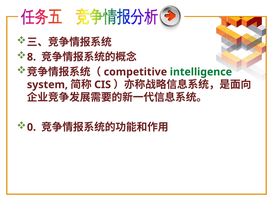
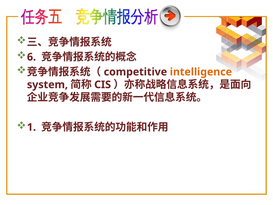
8: 8 -> 6
intelligence colour: green -> orange
0: 0 -> 1
